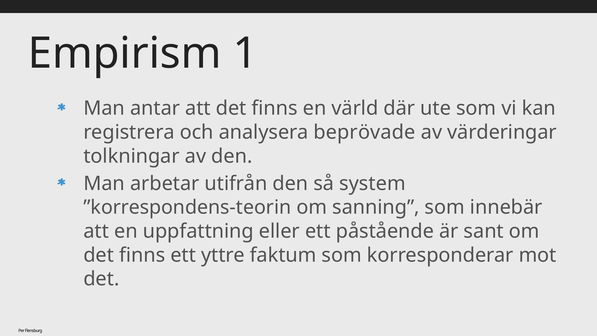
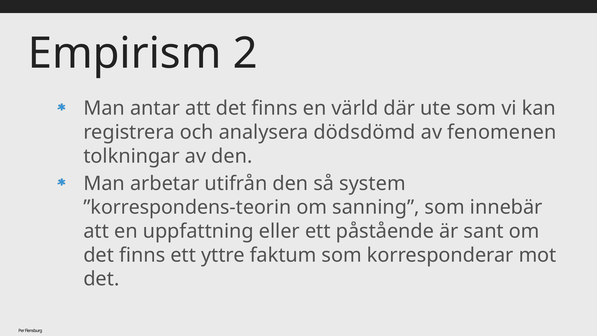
1: 1 -> 2
beprövade: beprövade -> dödsdömd
värderingar: värderingar -> fenomenen
